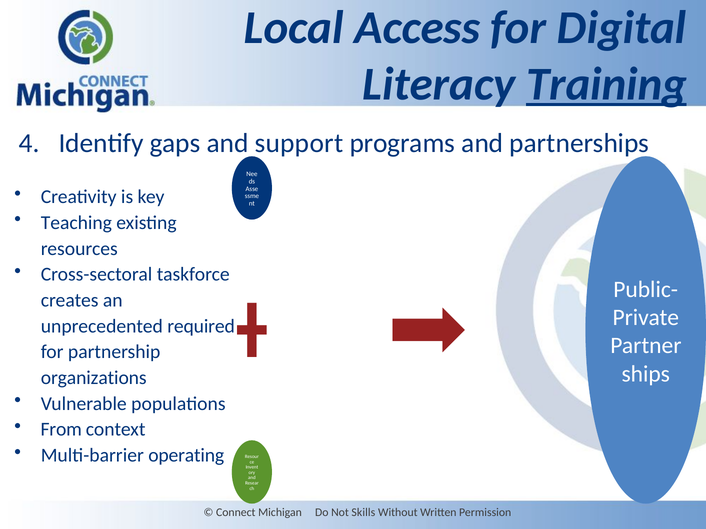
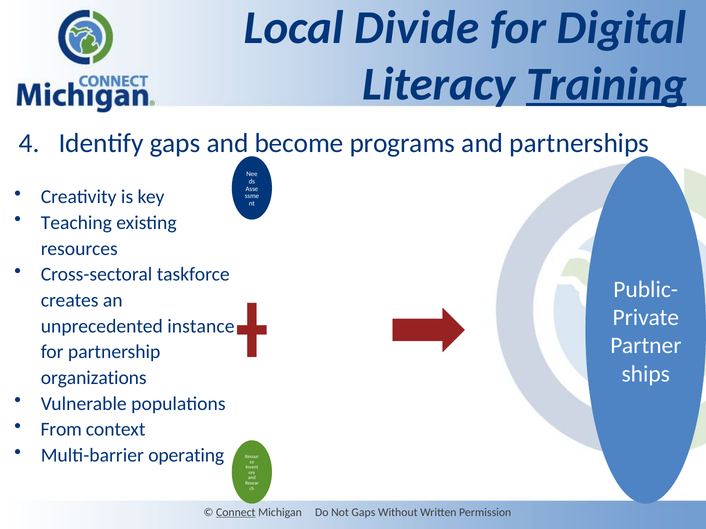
Access: Access -> Divide
support: support -> become
required: required -> instance
Connect underline: none -> present
Not Skills: Skills -> Gaps
